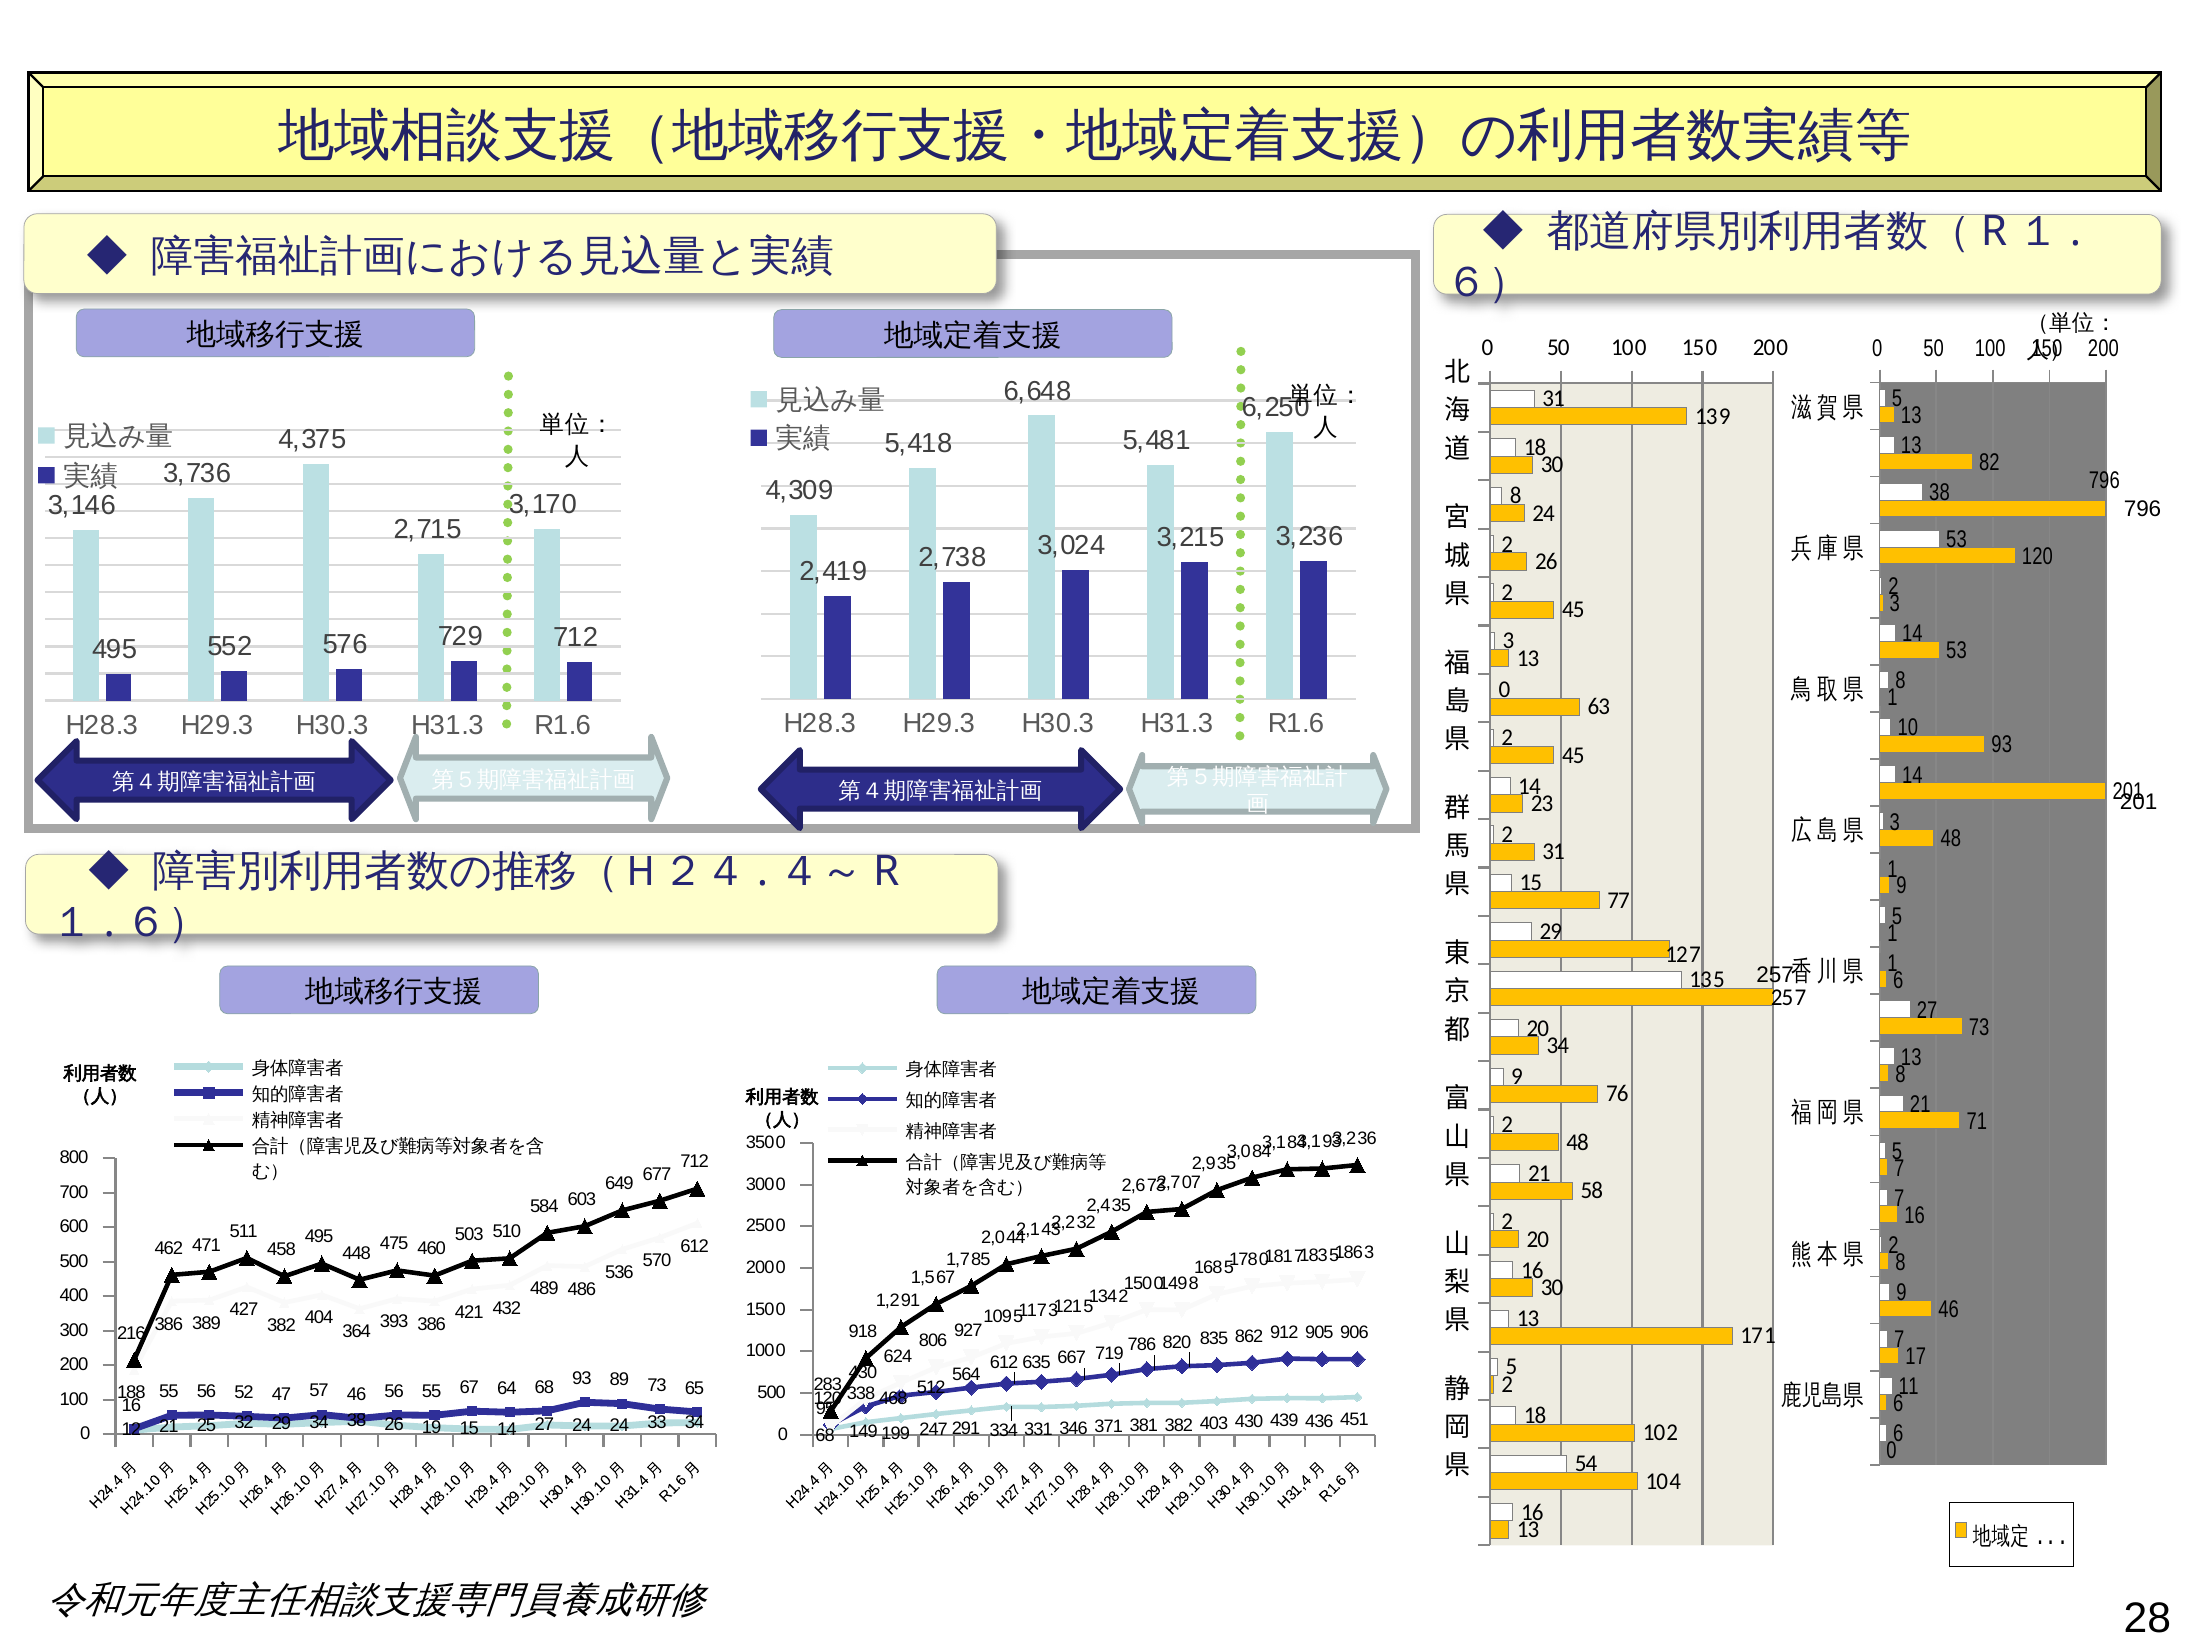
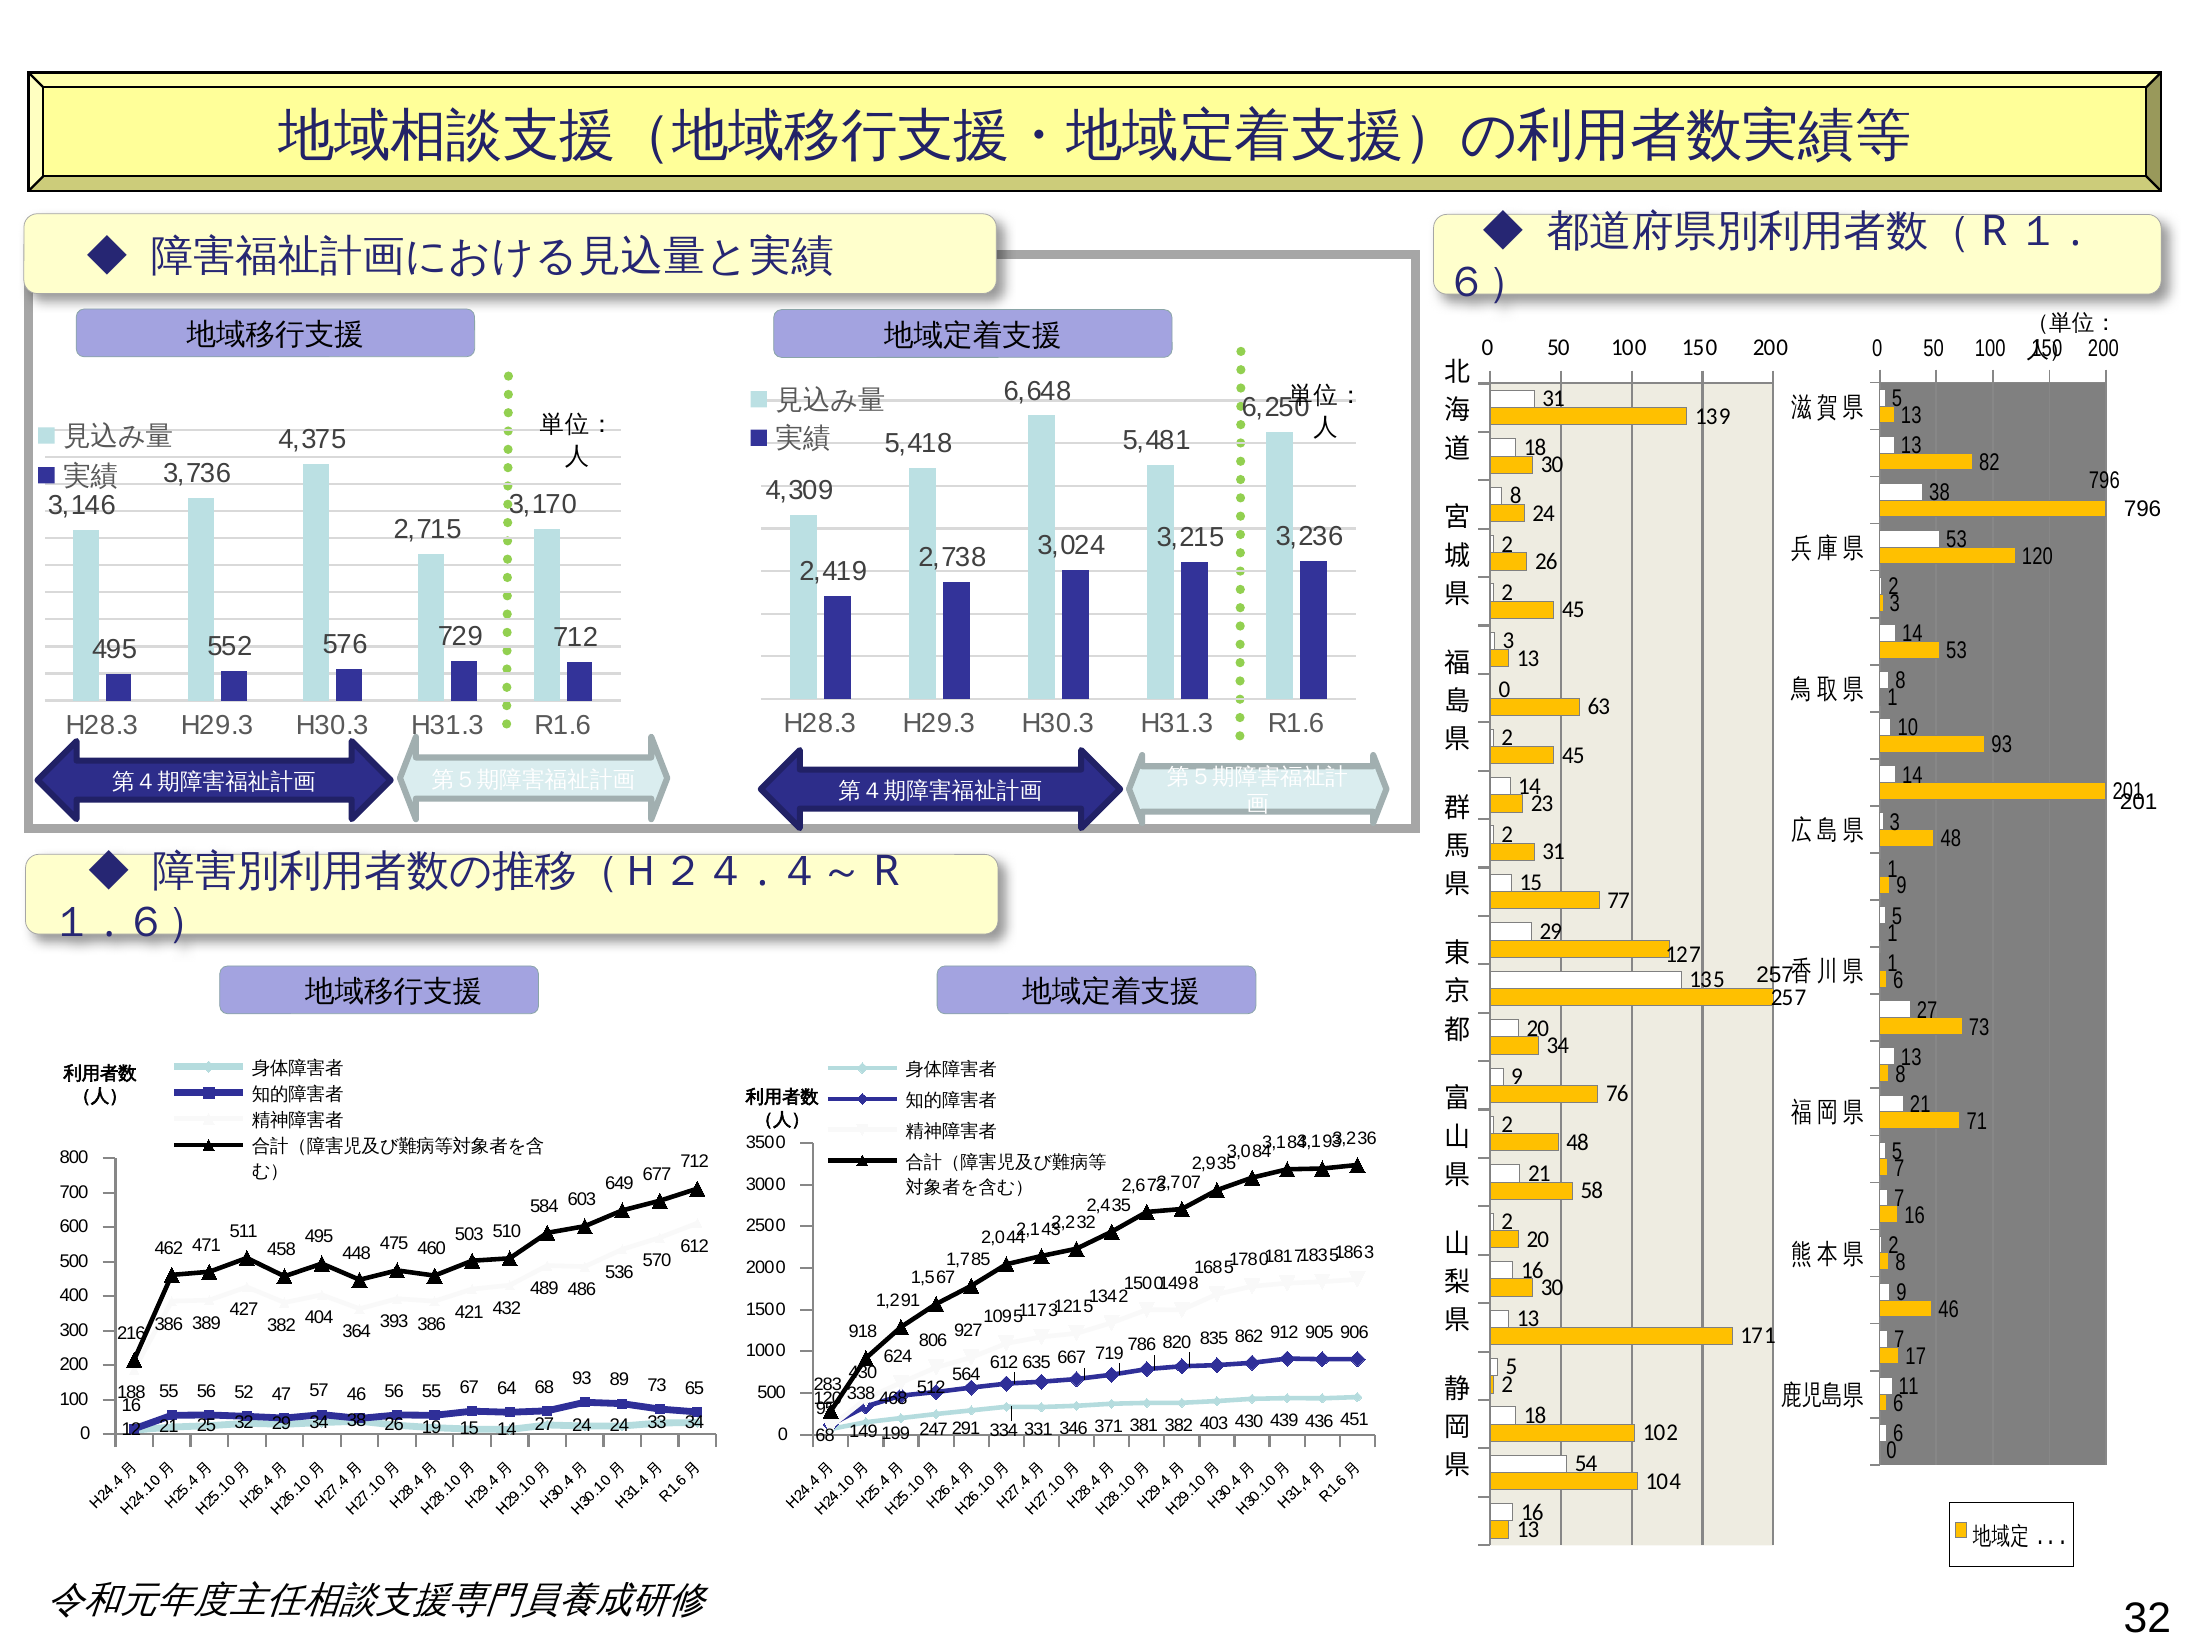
28 at (2147, 1618): 28 -> 32
